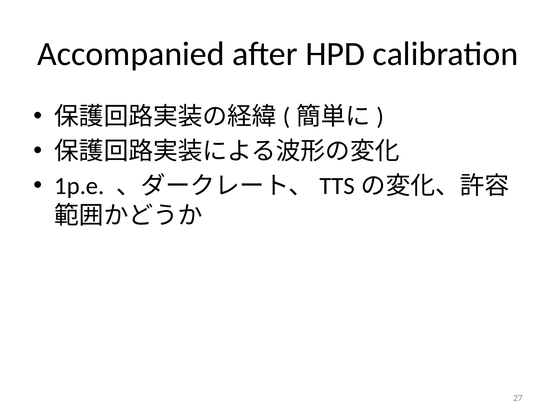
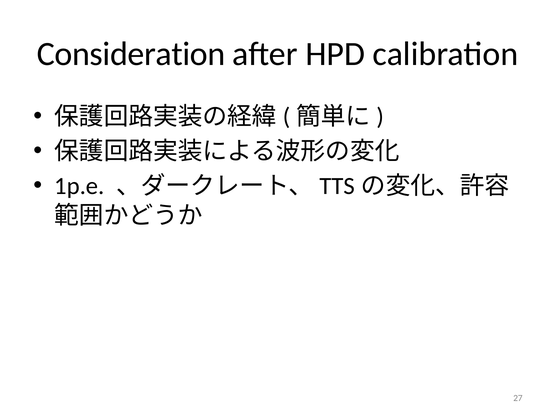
Accompanied: Accompanied -> Consideration
